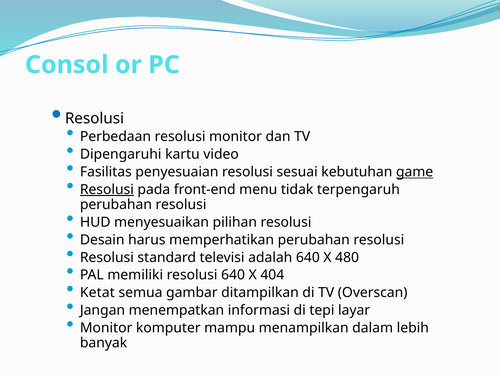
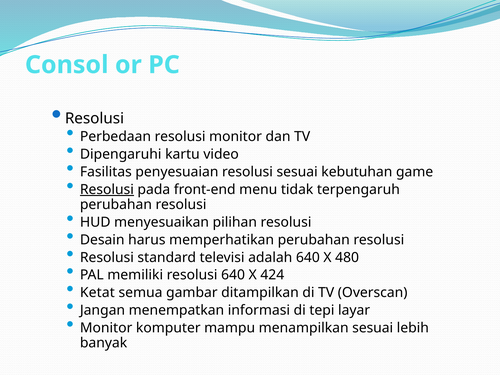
game underline: present -> none
404: 404 -> 424
menampilkan dalam: dalam -> sesuai
